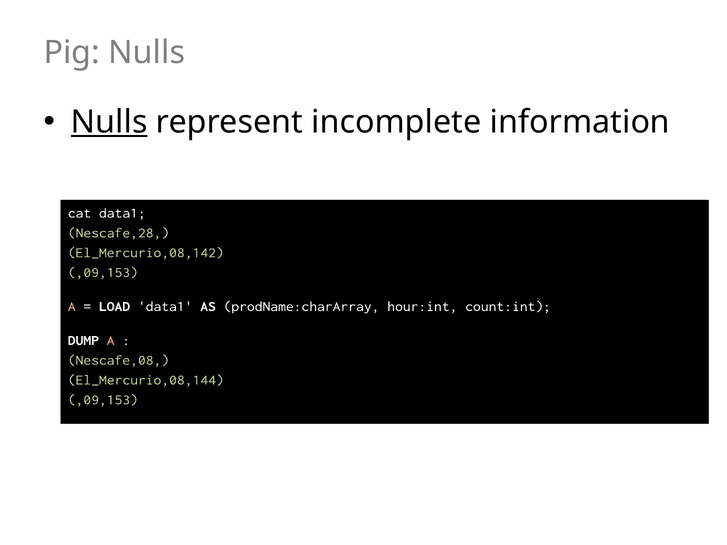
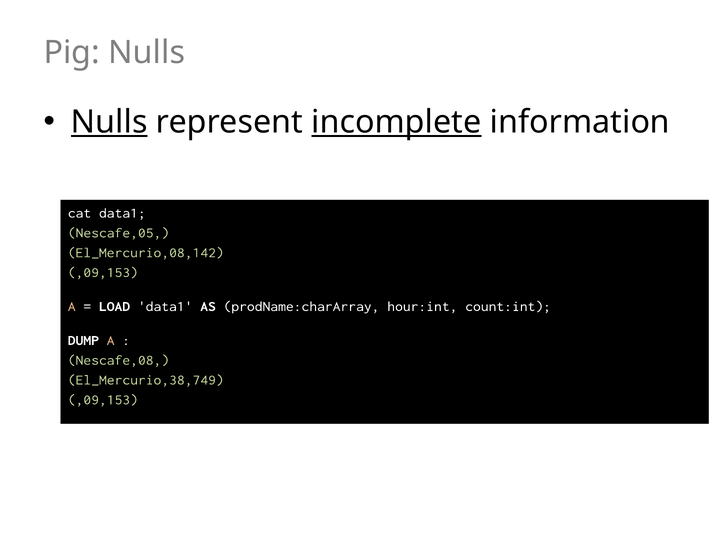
incomplete underline: none -> present
Nescafe,28: Nescafe,28 -> Nescafe,05
El_Mercurio,08,144: El_Mercurio,08,144 -> El_Mercurio,38,749
